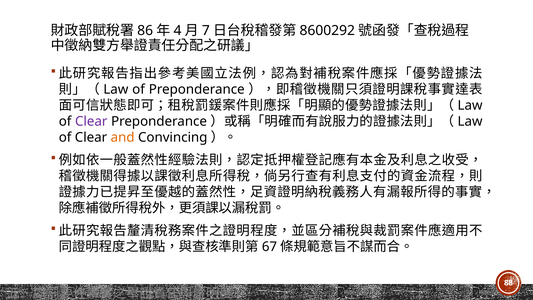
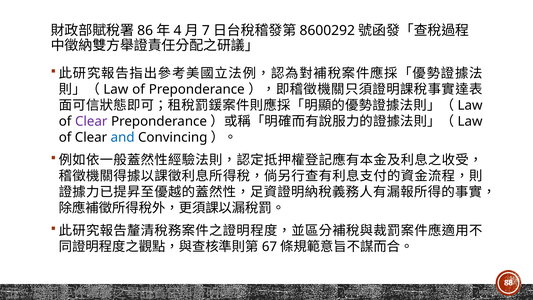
and colour: orange -> blue
